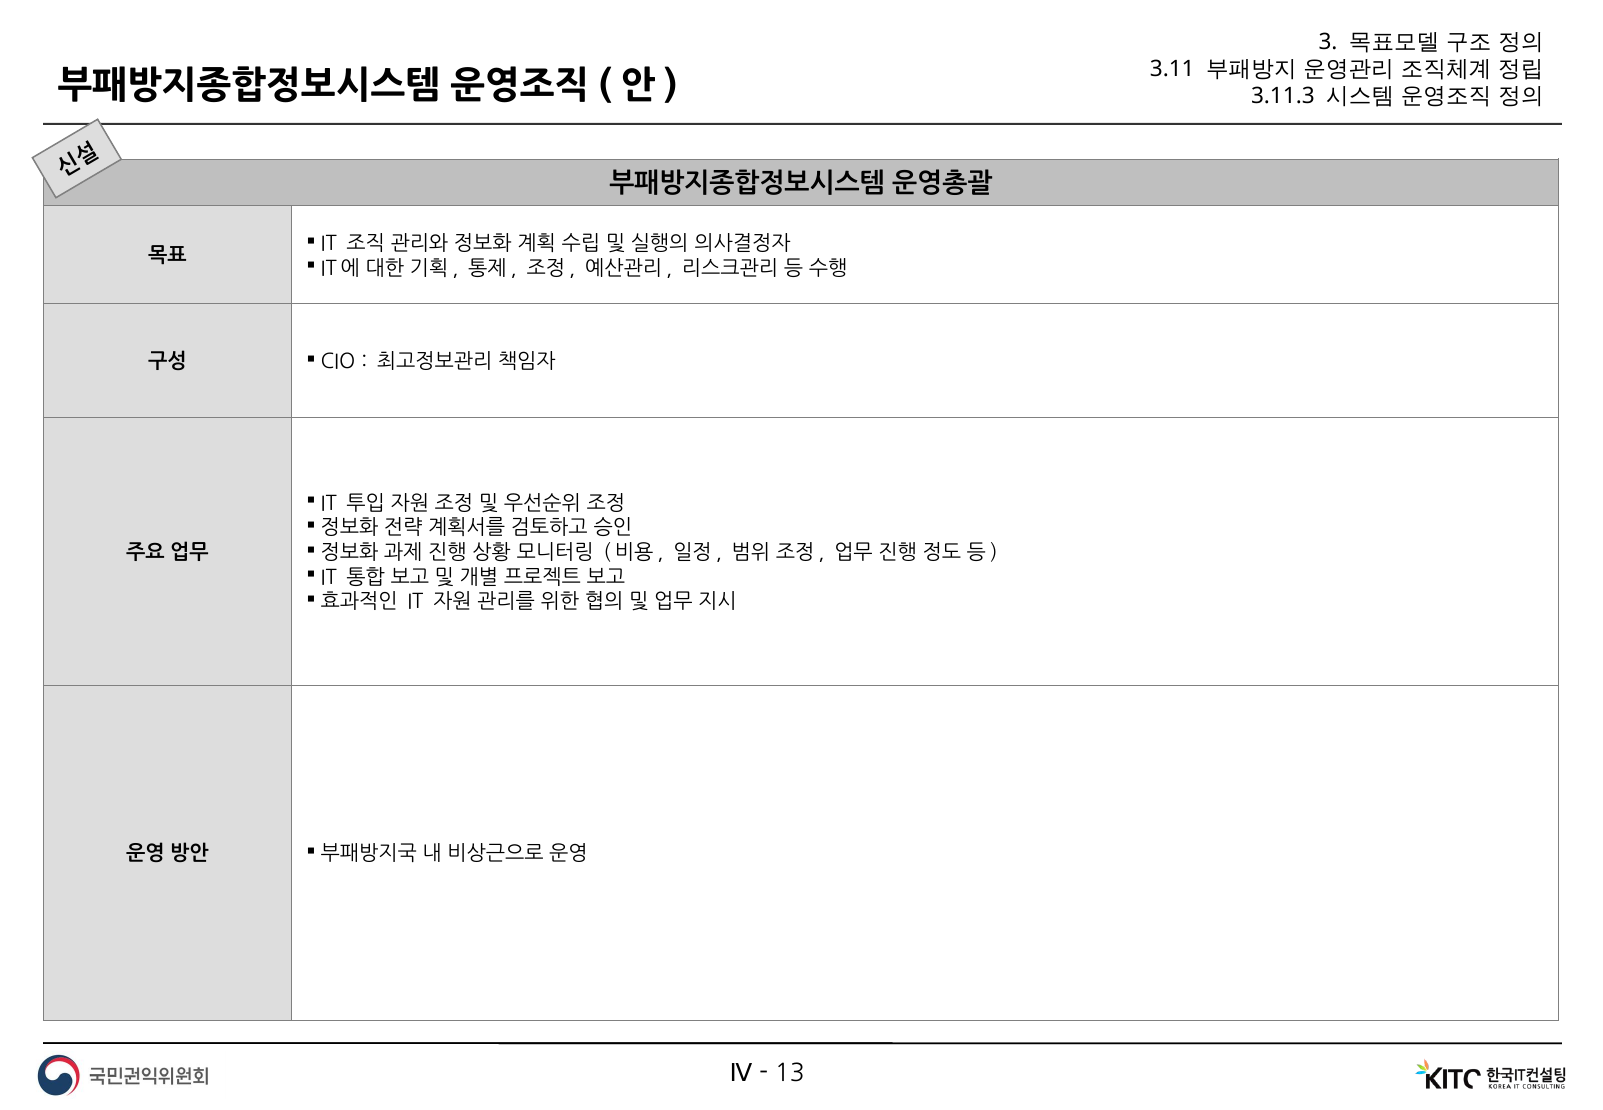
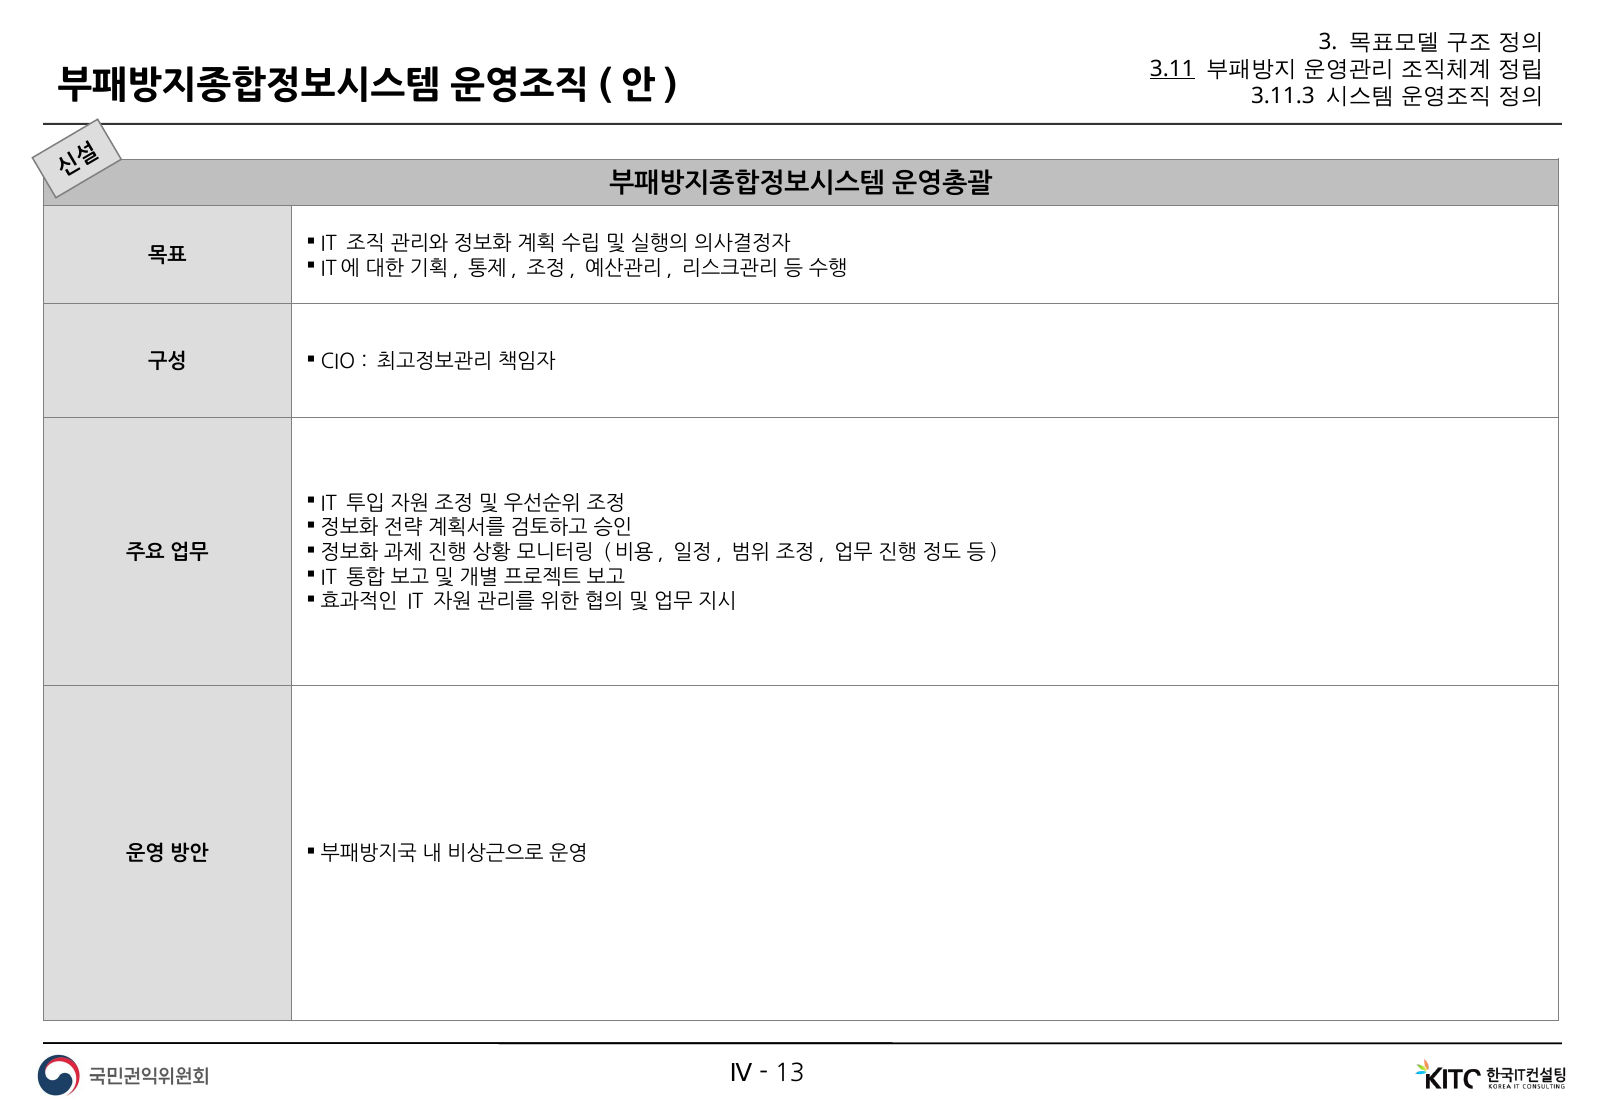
3.11 underline: none -> present
